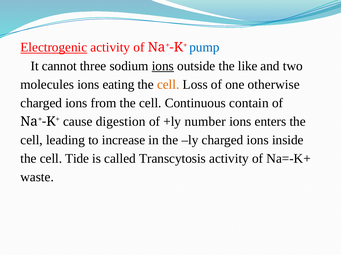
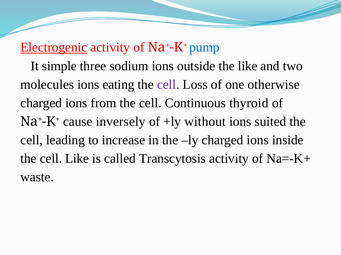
cannot: cannot -> simple
ions at (163, 66) underline: present -> none
cell at (168, 85) colour: orange -> purple
contain: contain -> thyroid
digestion: digestion -> inversely
number: number -> without
enters: enters -> suited
cell Tide: Tide -> Like
